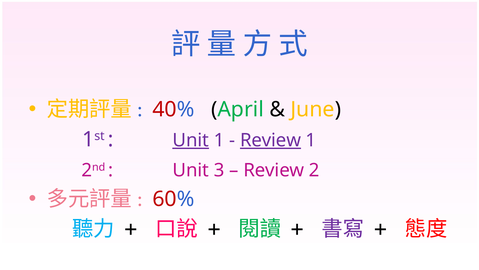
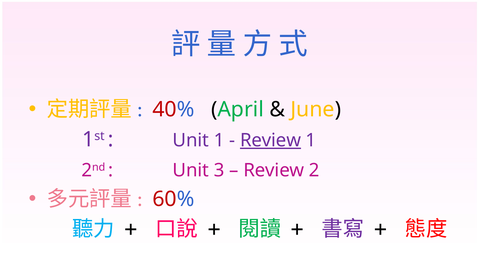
Unit at (191, 140) underline: present -> none
